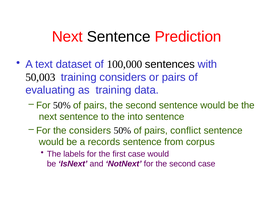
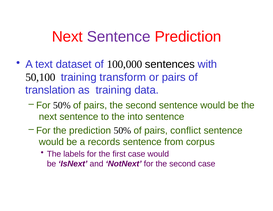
Sentence at (119, 37) colour: black -> purple
50,003: 50,003 -> 50,100
training considers: considers -> transform
evaluating: evaluating -> translation
the considers: considers -> prediction
